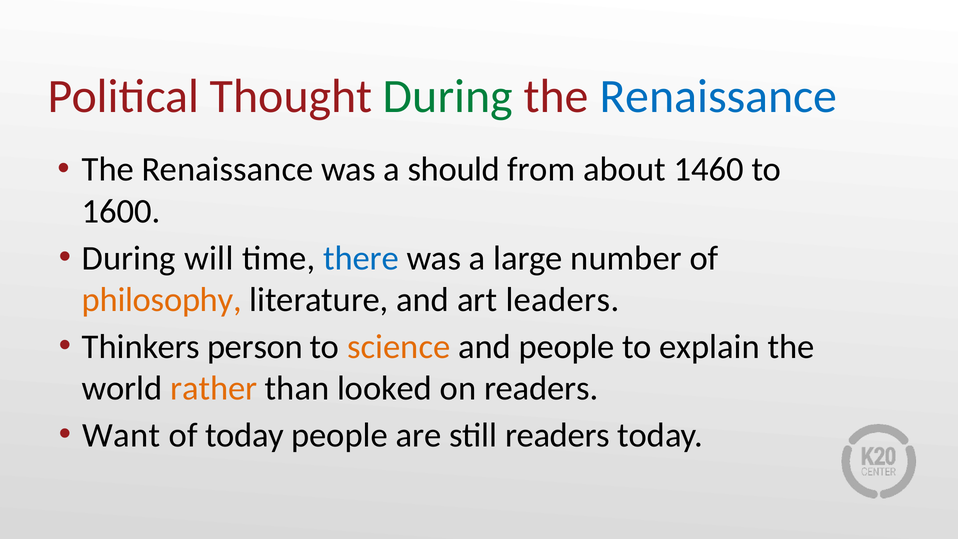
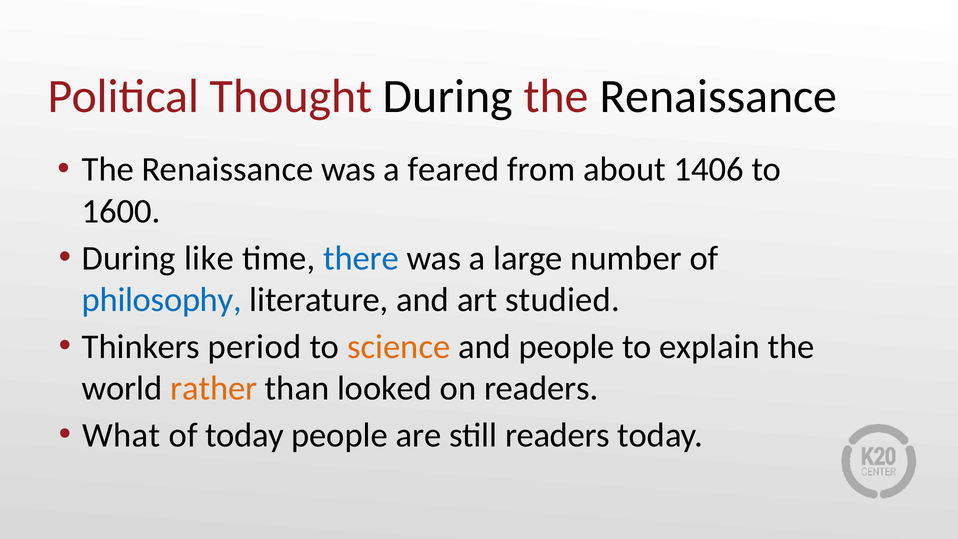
During at (448, 97) colour: green -> black
Renaissance at (718, 97) colour: blue -> black
should: should -> feared
1460: 1460 -> 1406
will: will -> like
philosophy colour: orange -> blue
leaders: leaders -> studied
person: person -> period
Want: Want -> What
